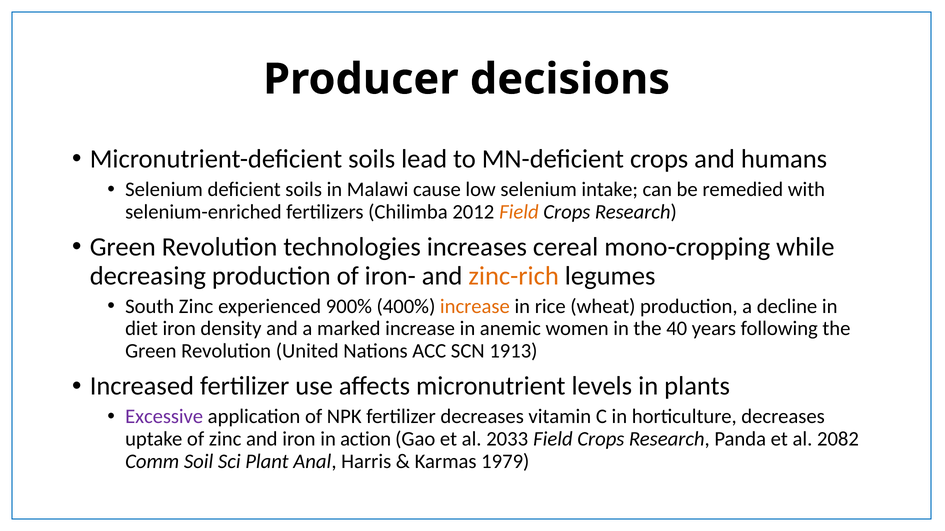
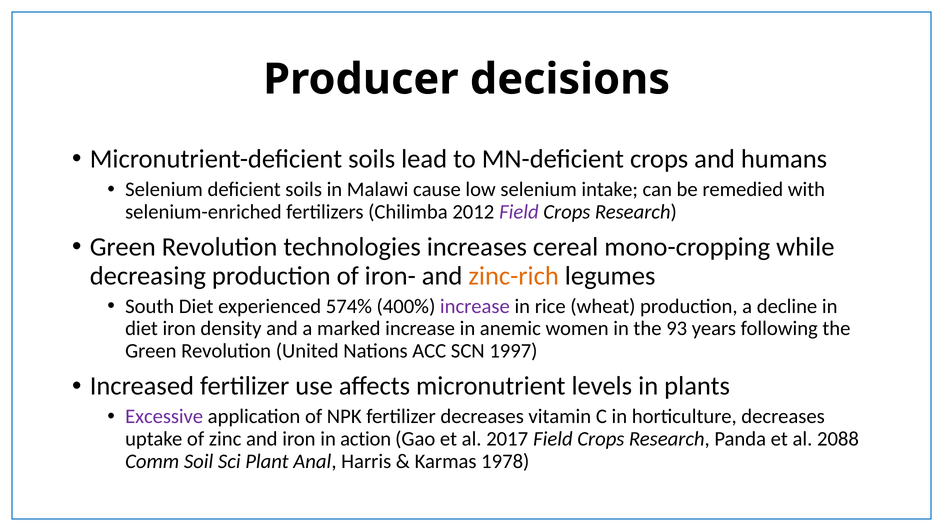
Field at (519, 212) colour: orange -> purple
South Zinc: Zinc -> Diet
900%: 900% -> 574%
increase at (475, 307) colour: orange -> purple
40: 40 -> 93
1913: 1913 -> 1997
2033: 2033 -> 2017
2082: 2082 -> 2088
1979: 1979 -> 1978
